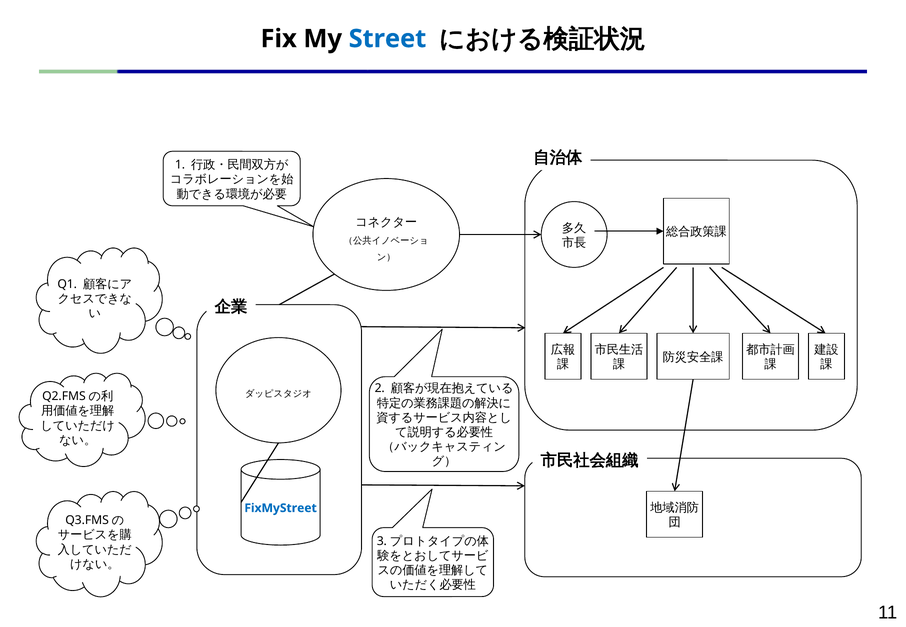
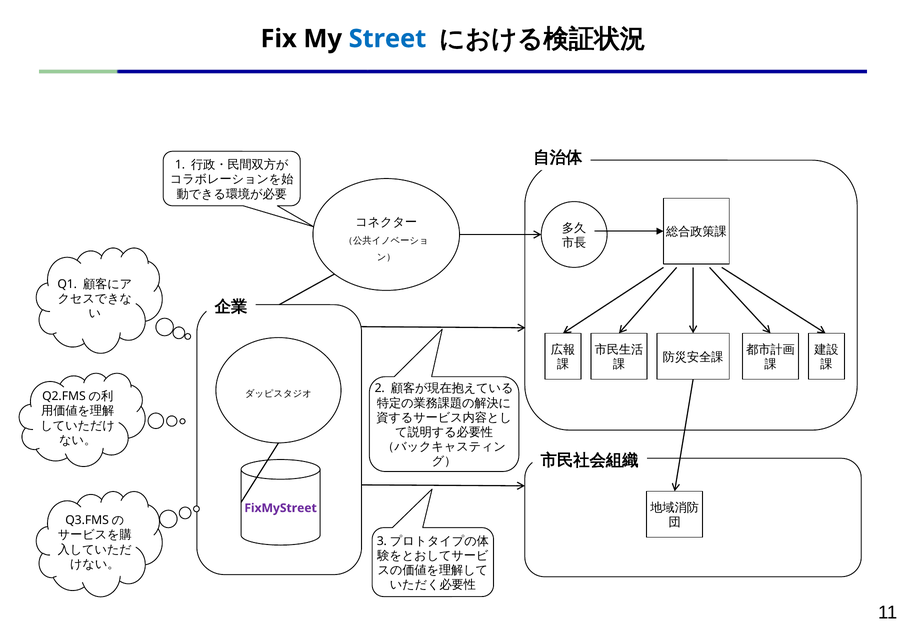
FixMyStreet colour: blue -> purple
